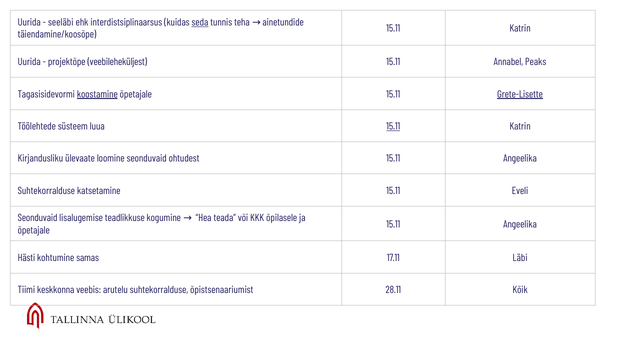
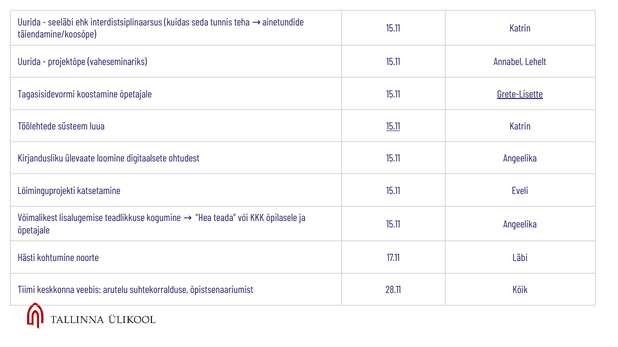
seda underline: present -> none
veebileheküljest: veebileheküljest -> vaheseminariks
Peaks: Peaks -> Lehelt
koostamine underline: present -> none
loomine seonduvaid: seonduvaid -> digitaalsete
Suhtekorralduse at (46, 191): Suhtekorralduse -> Lõiminguprojekti
Seonduvaid at (38, 218): Seonduvaid -> Võimalikest
samas: samas -> noorte
